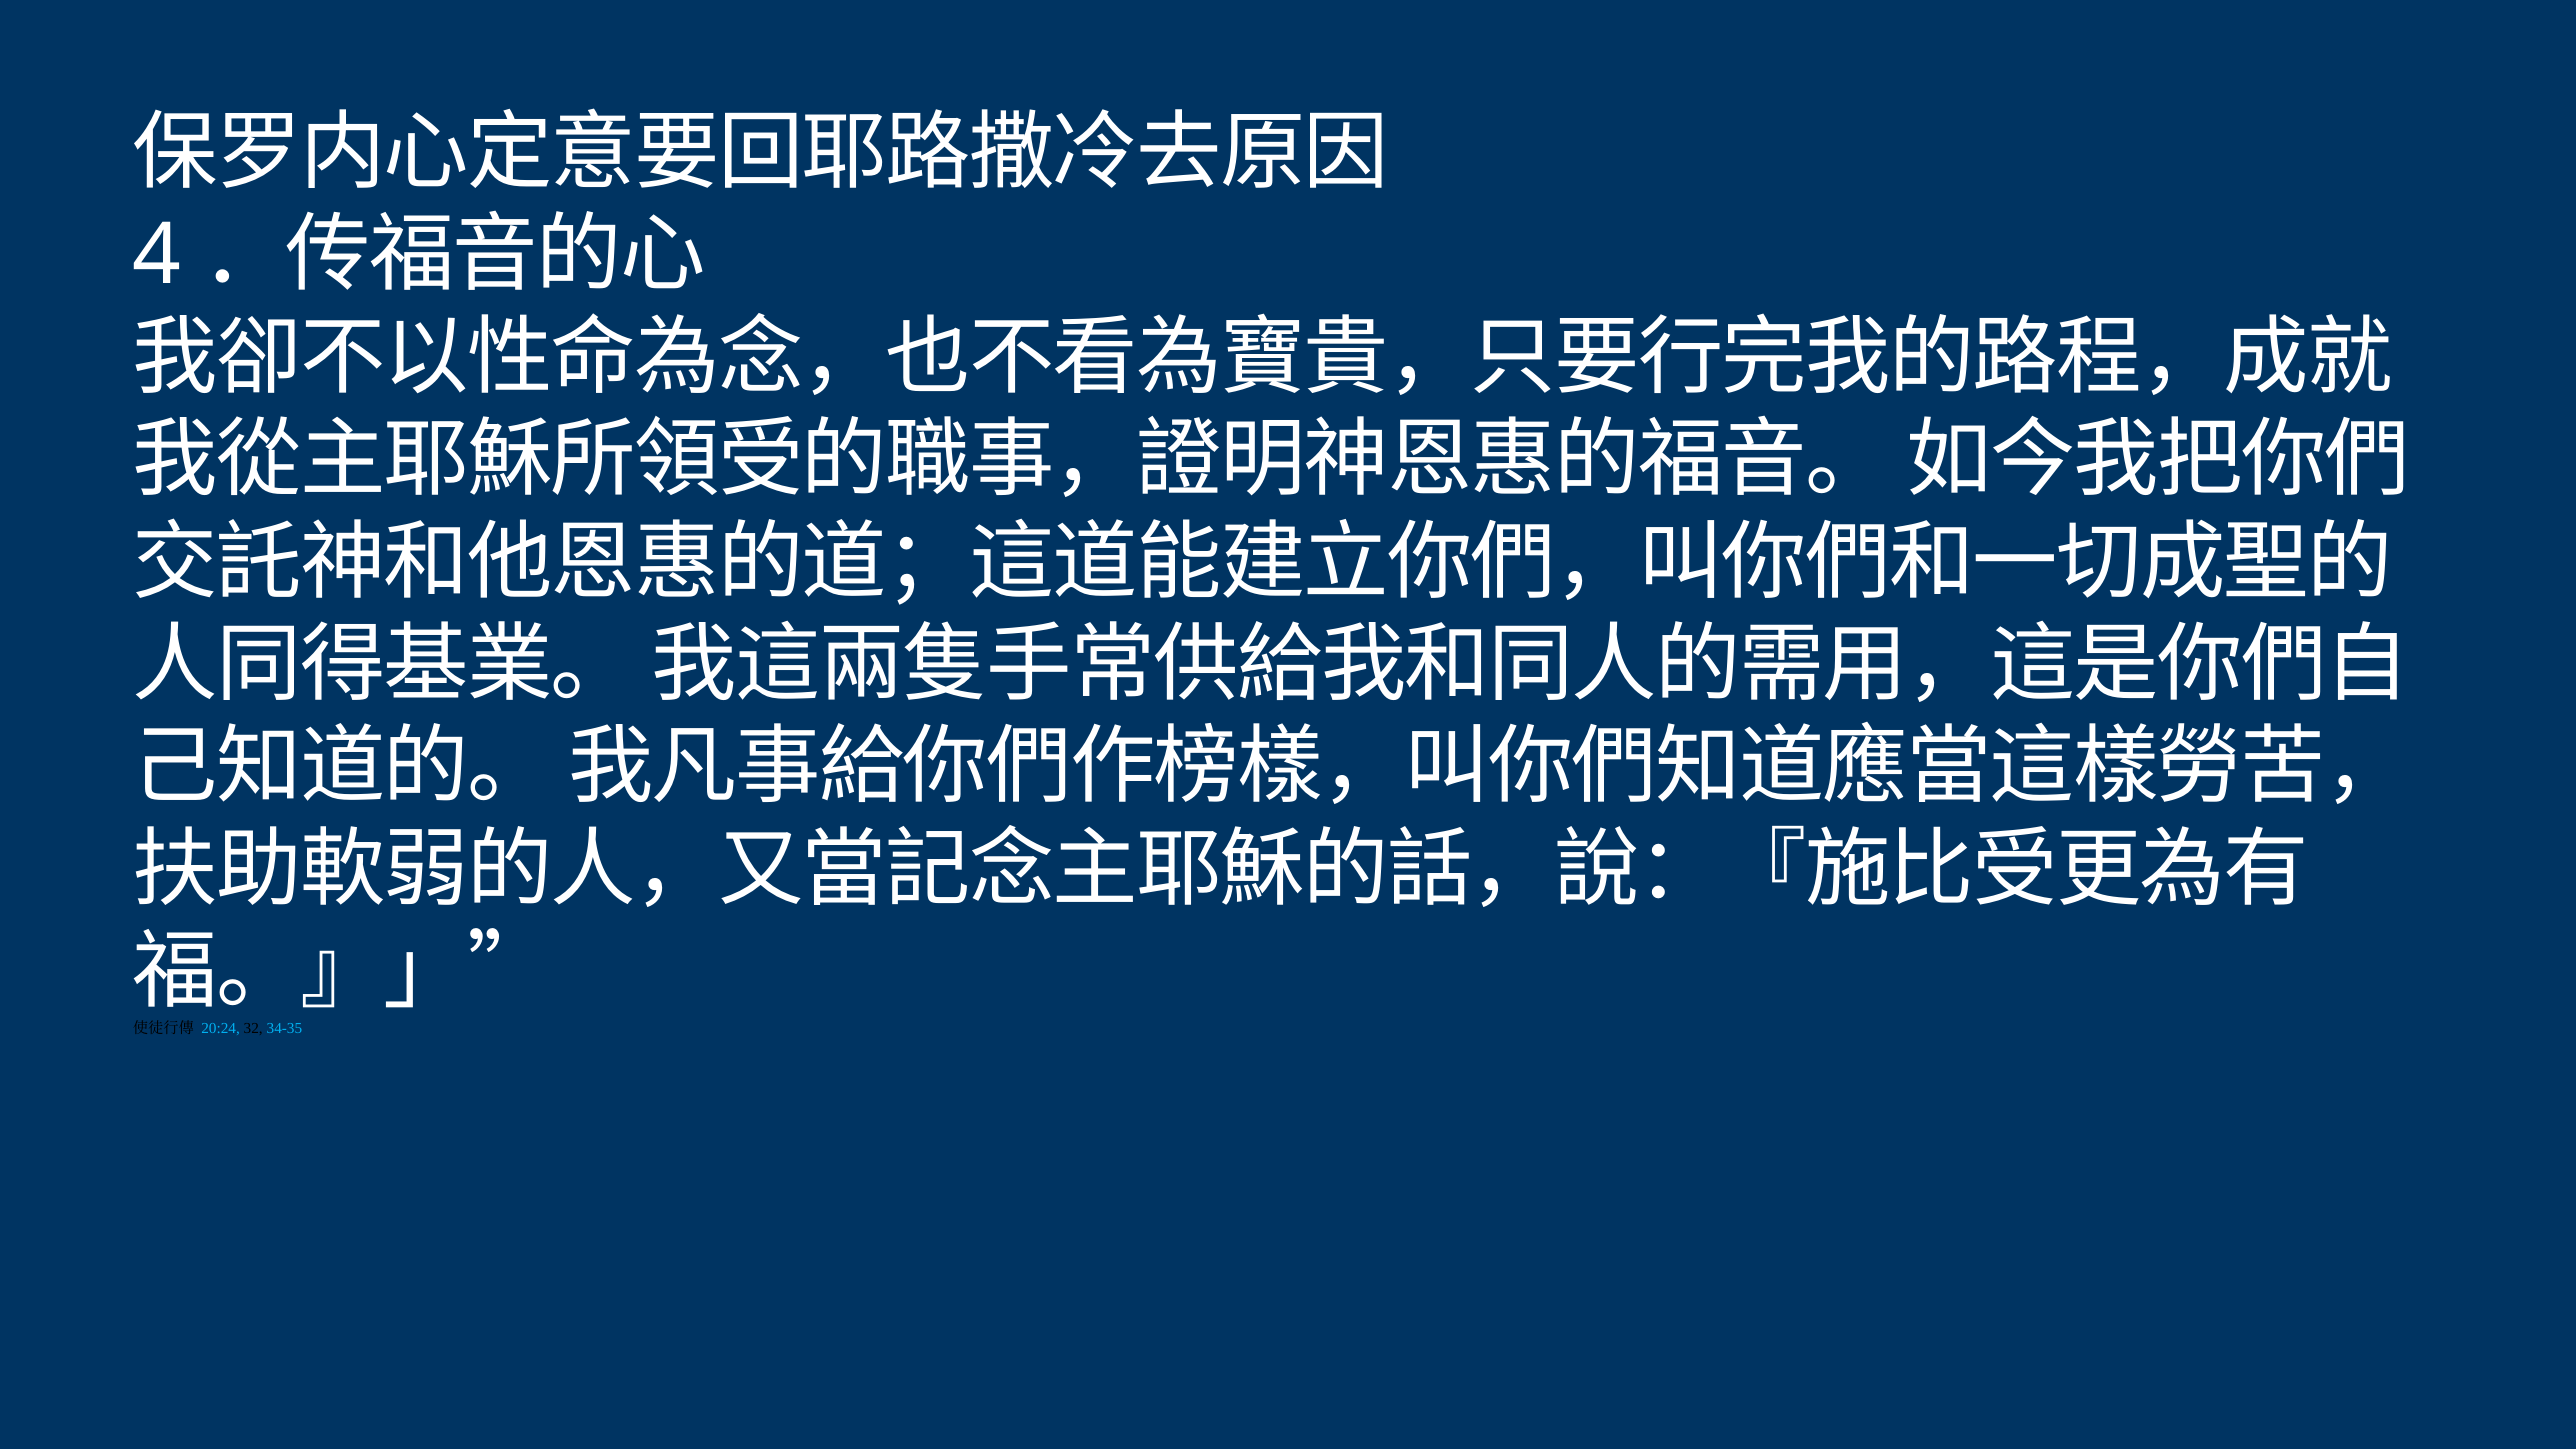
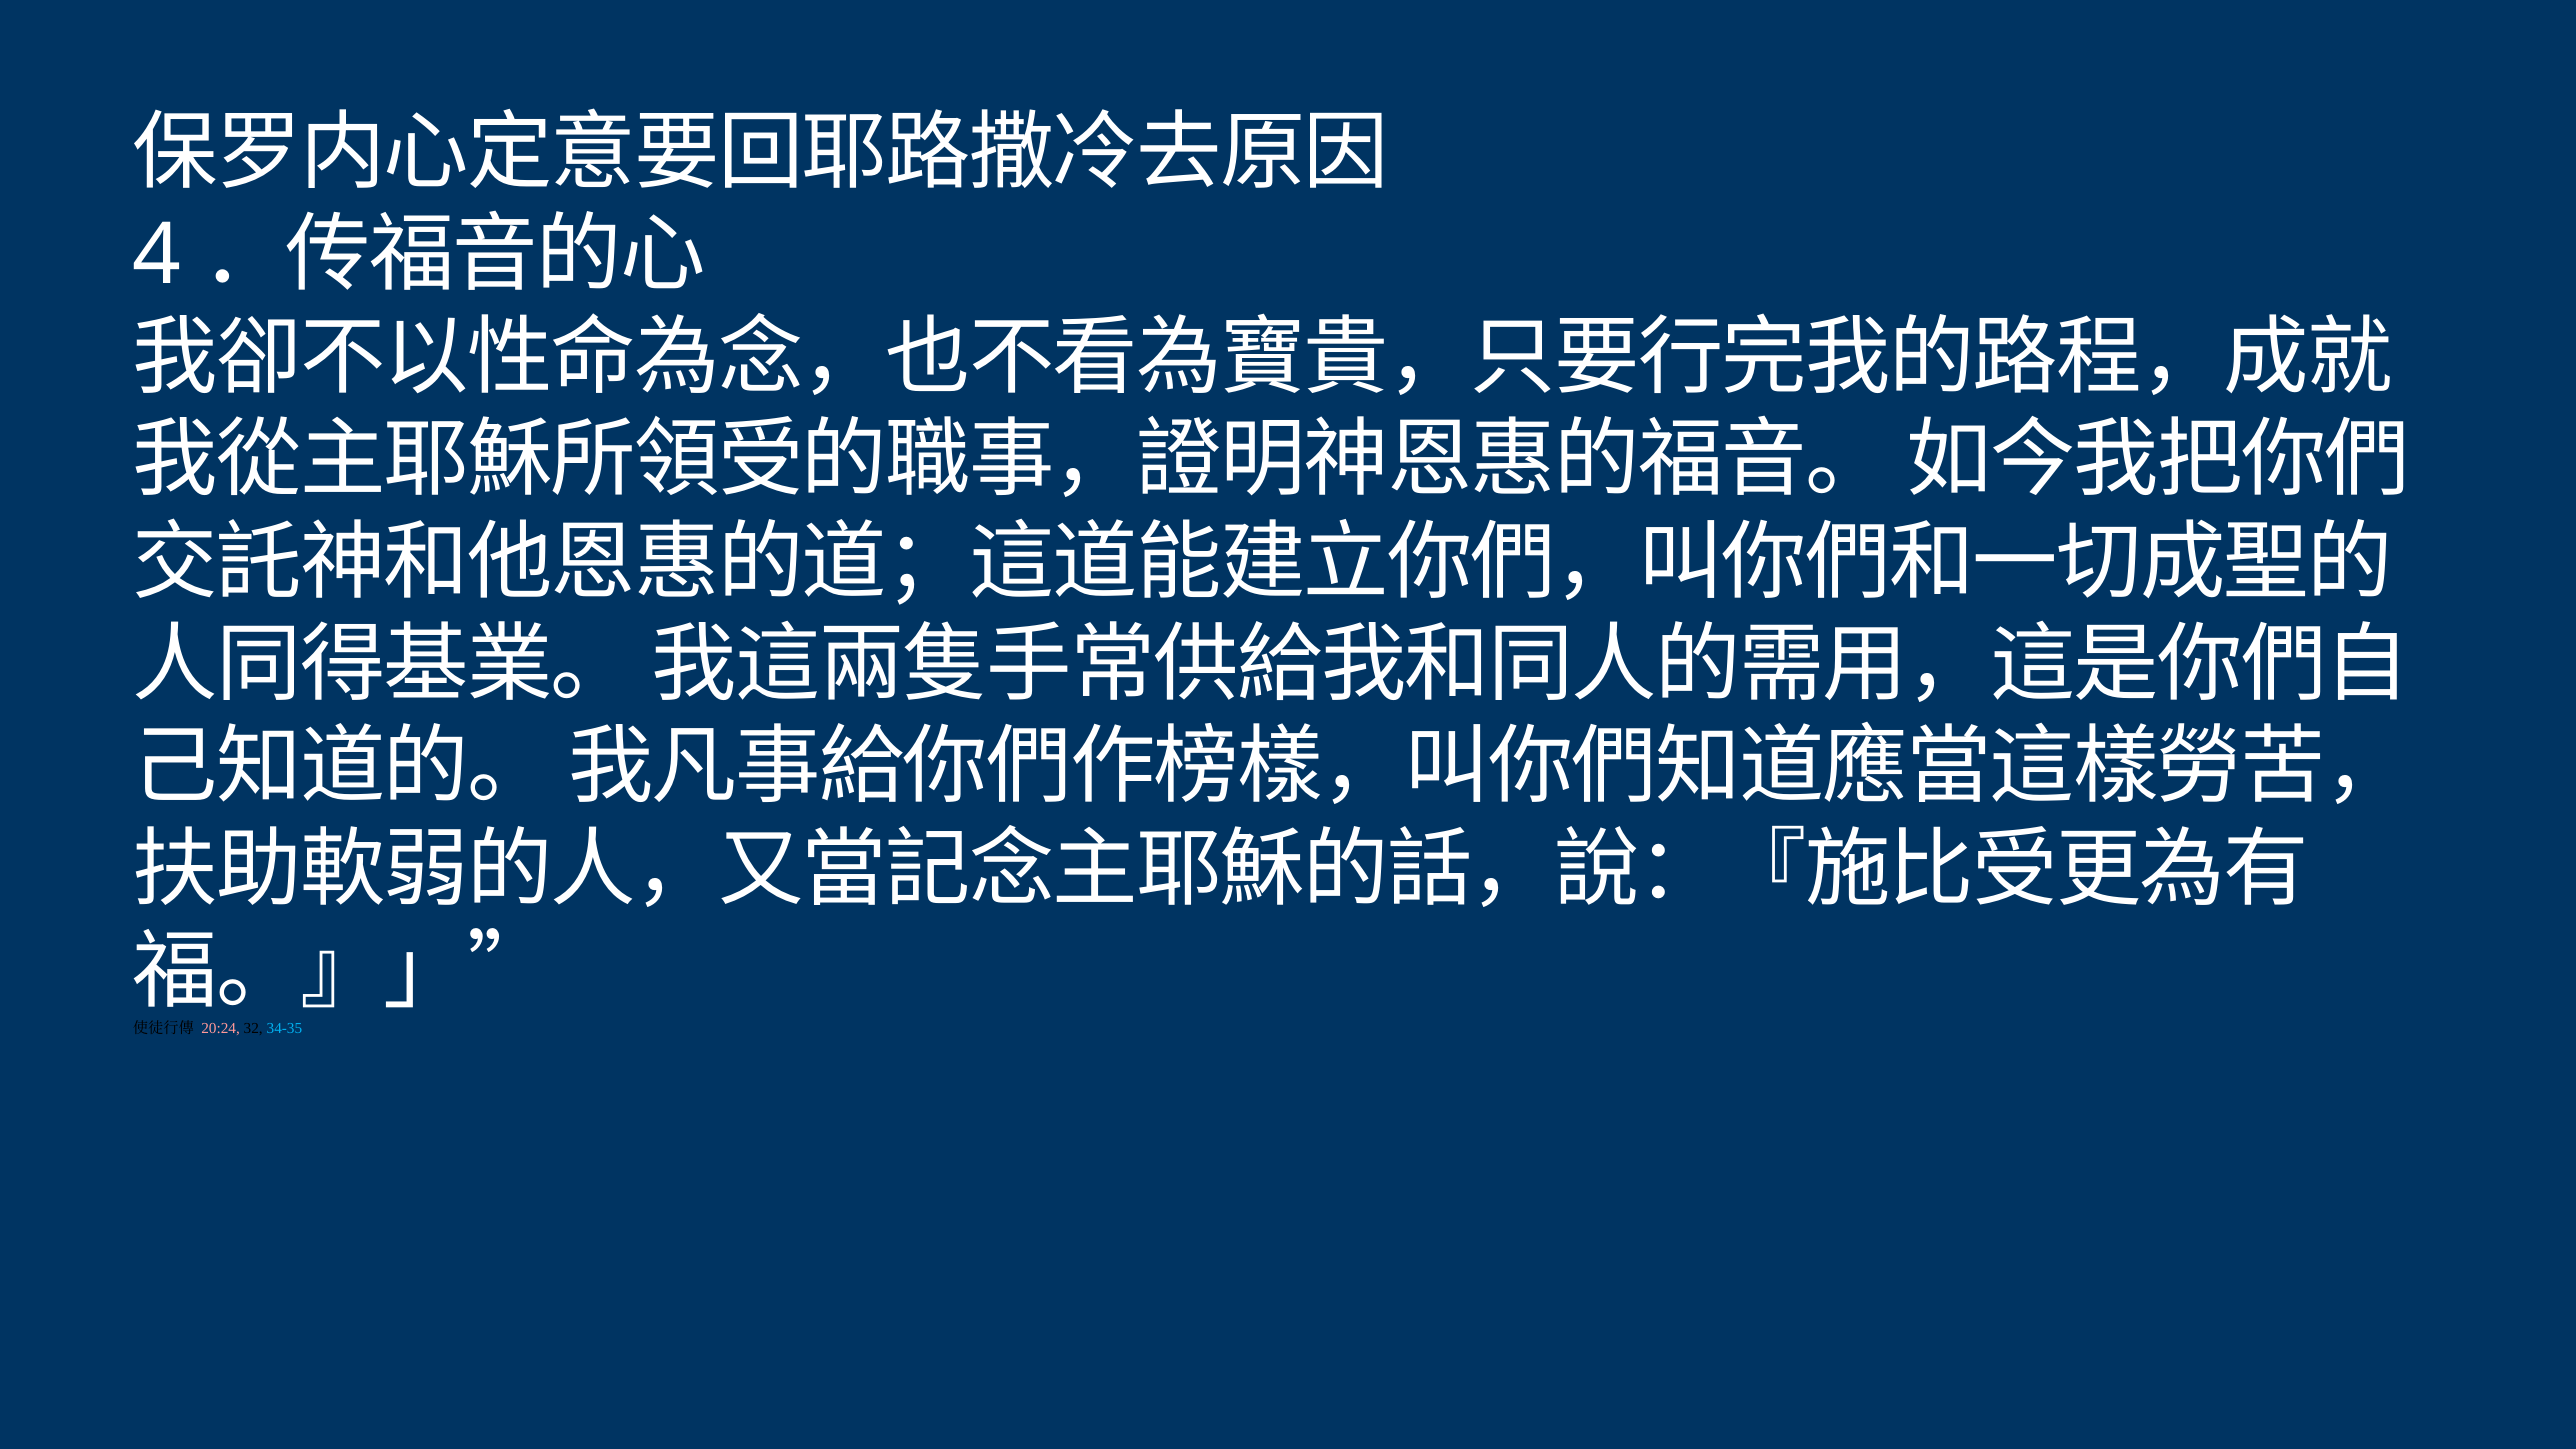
20:24 colour: light blue -> pink
